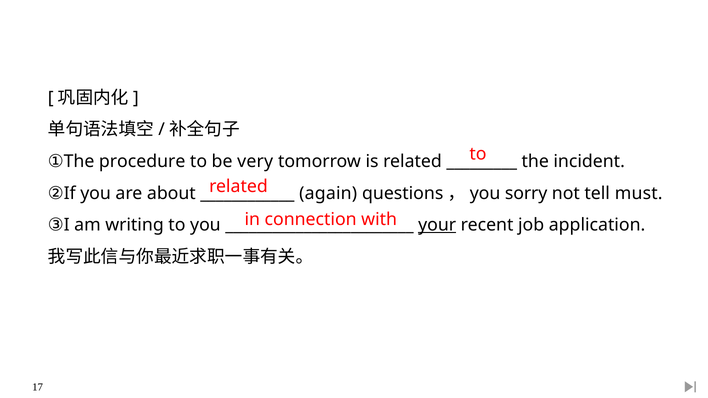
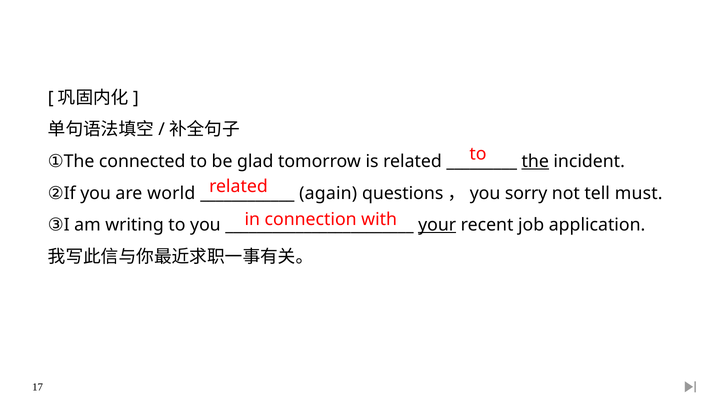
procedure: procedure -> connected
very: very -> glad
the at (535, 161) underline: none -> present
about: about -> world
